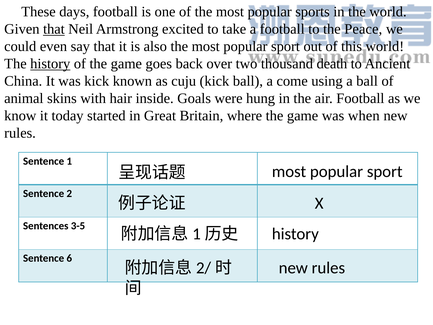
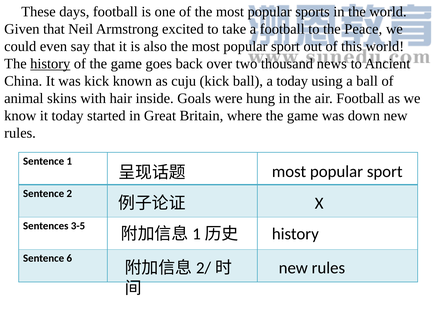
that at (54, 29) underline: present -> none
death: death -> news
a come: come -> today
when: when -> down
